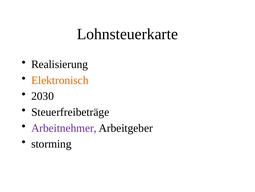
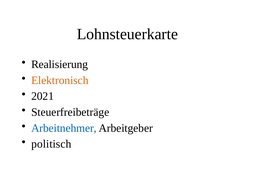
2030: 2030 -> 2021
Arbeitnehmer colour: purple -> blue
storming: storming -> politisch
